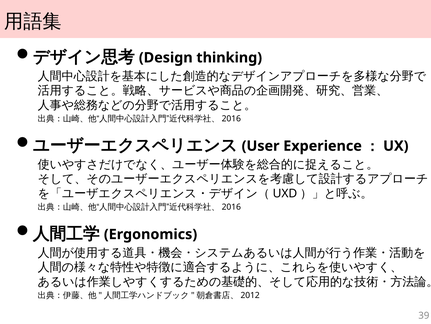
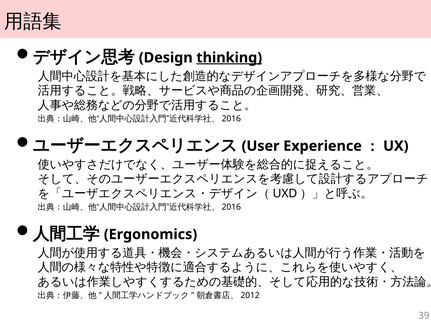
thinking underline: none -> present
